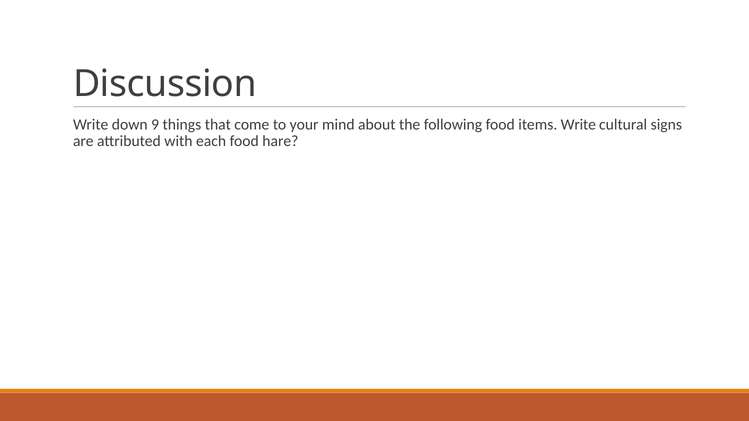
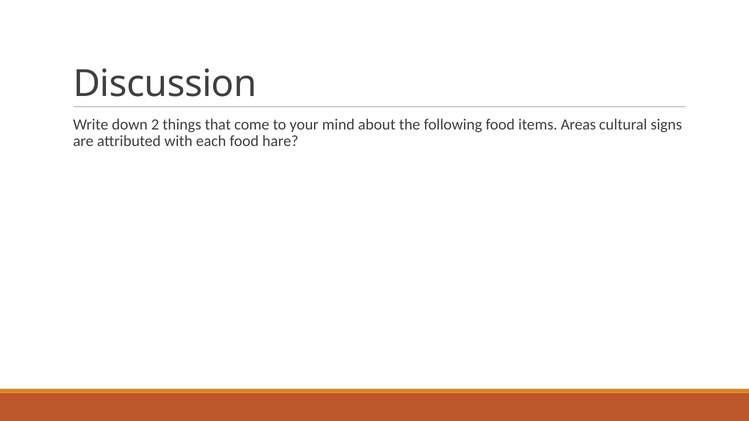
9: 9 -> 2
items Write: Write -> Areas
